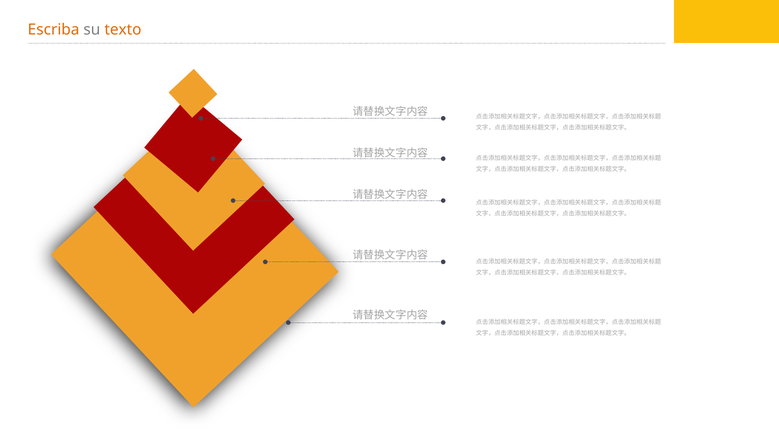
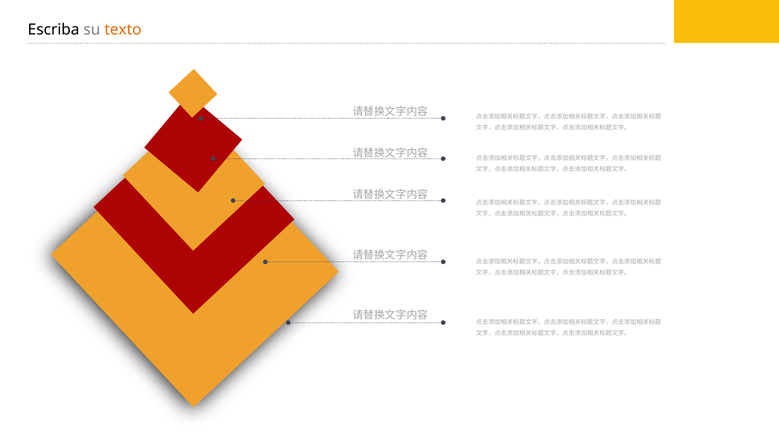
Escriba colour: orange -> black
